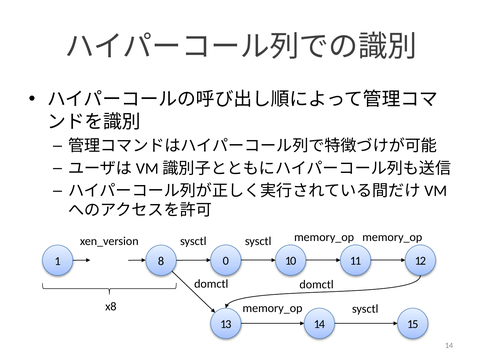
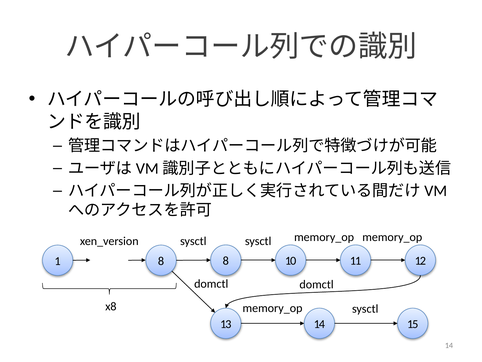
8 0: 0 -> 8
